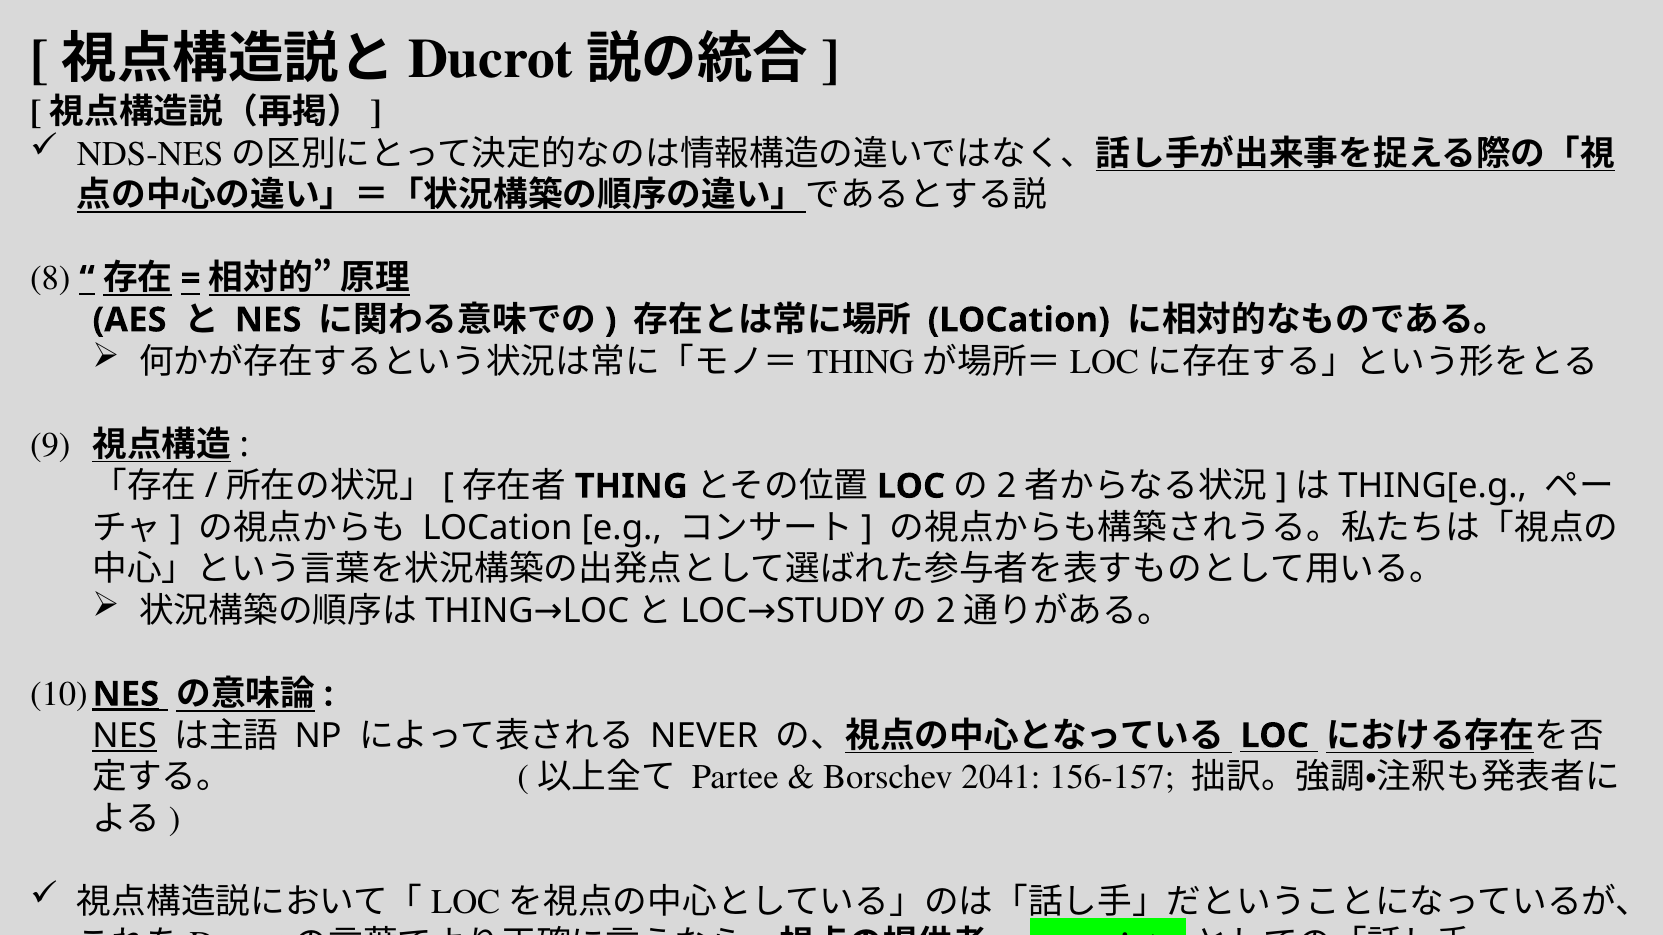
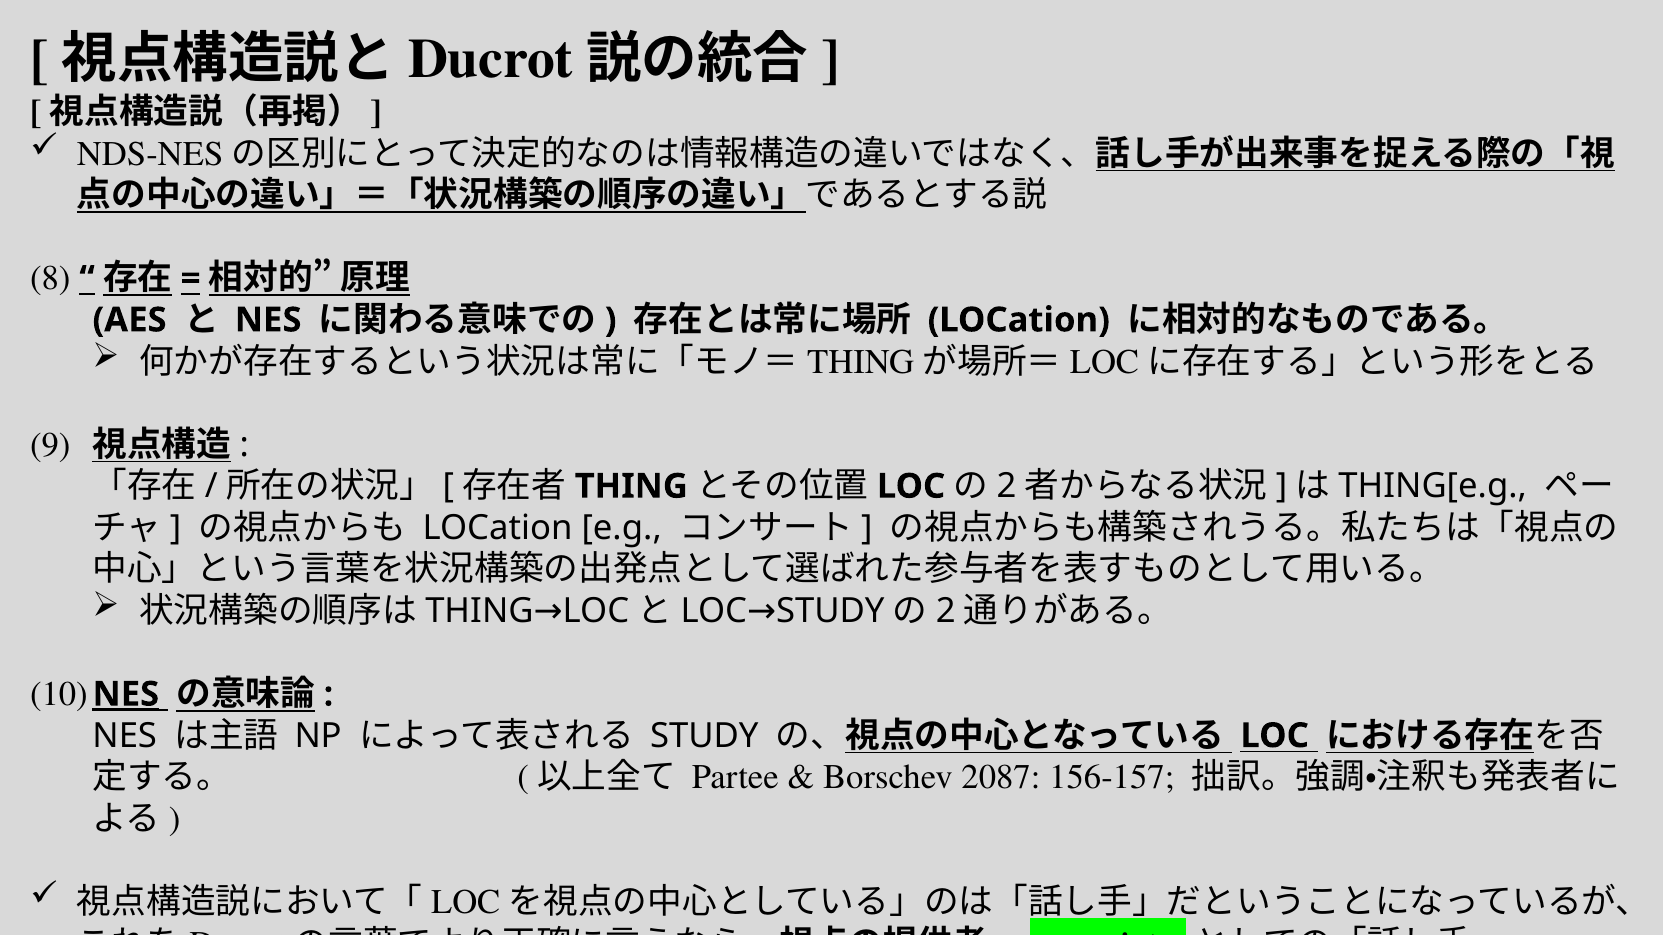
NES at (125, 736) underline: present -> none
NEVER at (704, 736): NEVER -> STUDY
2041: 2041 -> 2087
